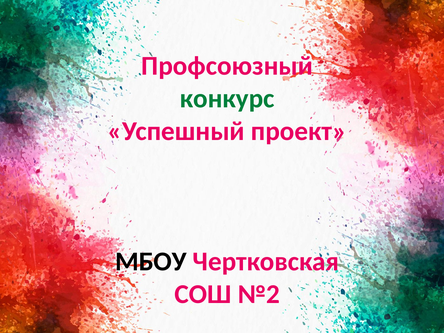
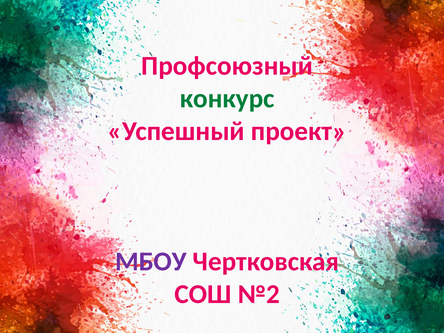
МБОУ colour: black -> purple
